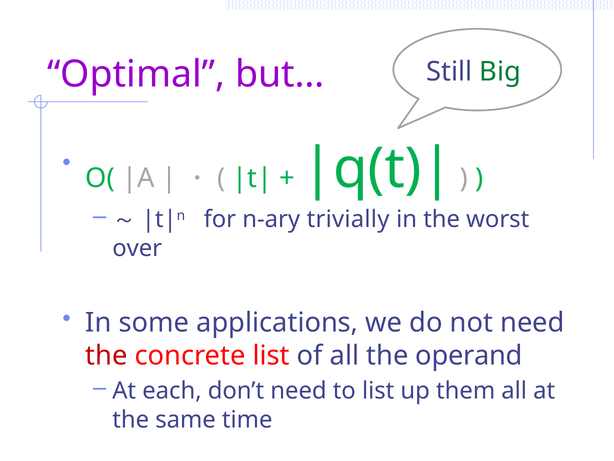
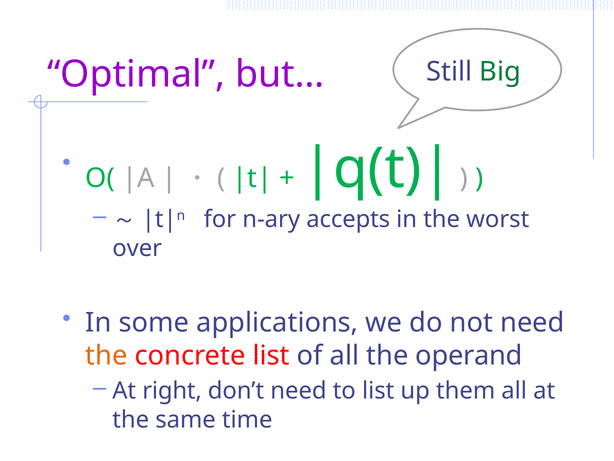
trivially: trivially -> accepts
the at (106, 355) colour: red -> orange
each: each -> right
